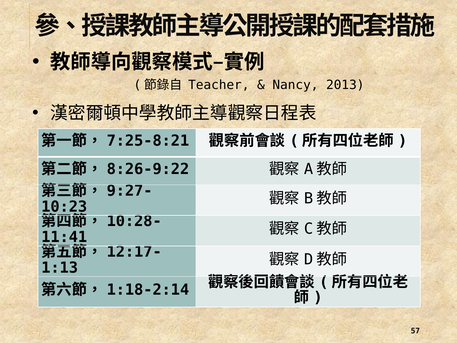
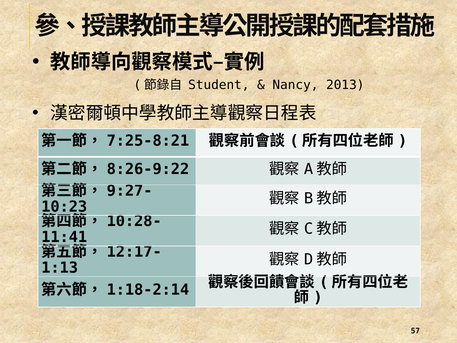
Teacher: Teacher -> Student
